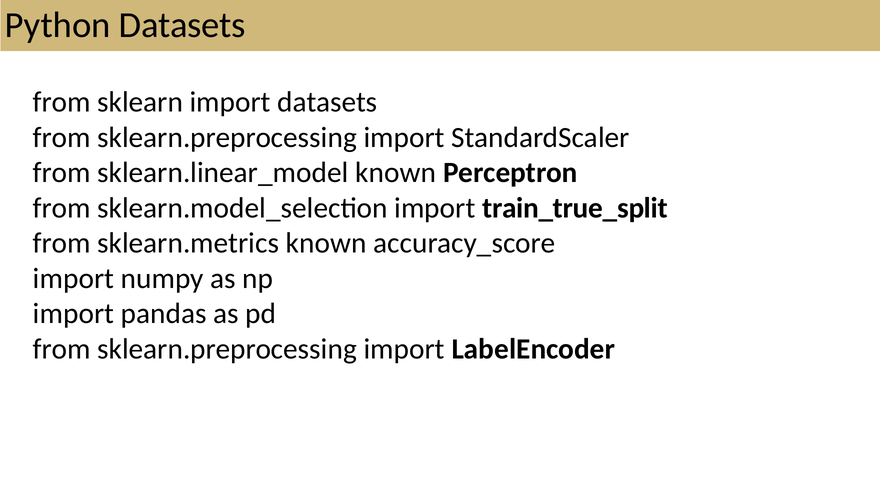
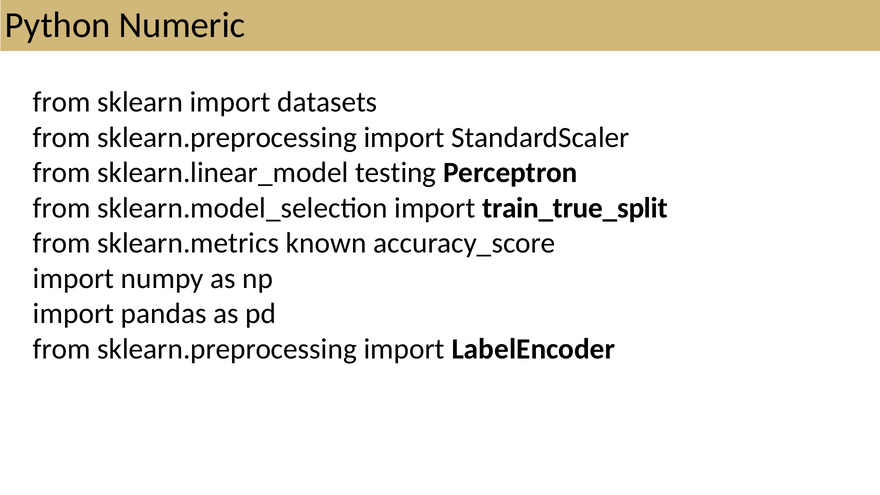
Python Datasets: Datasets -> Numeric
sklearn.linear_model known: known -> testing
